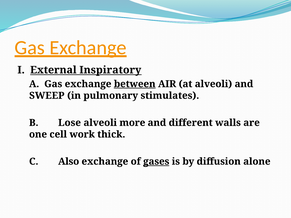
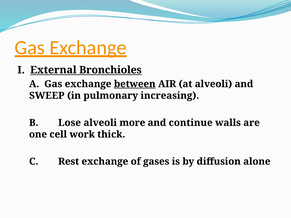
Inspiratory: Inspiratory -> Bronchioles
stimulates: stimulates -> increasing
different: different -> continue
Also: Also -> Rest
gases underline: present -> none
